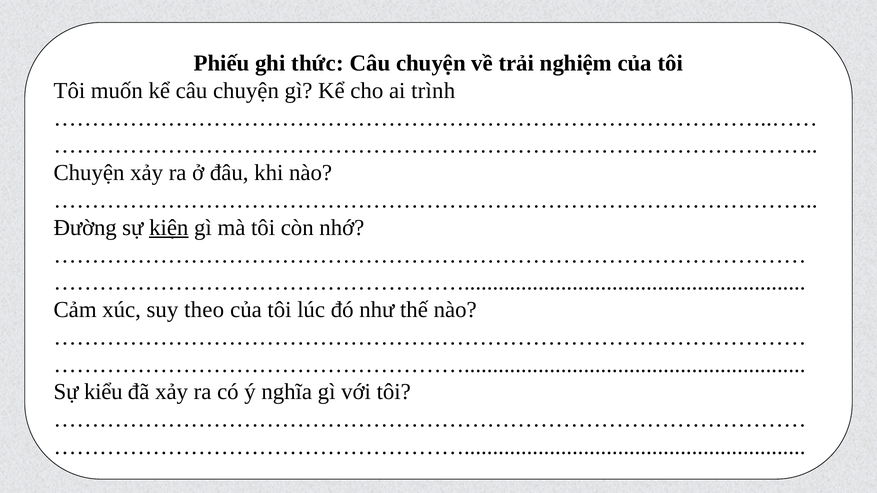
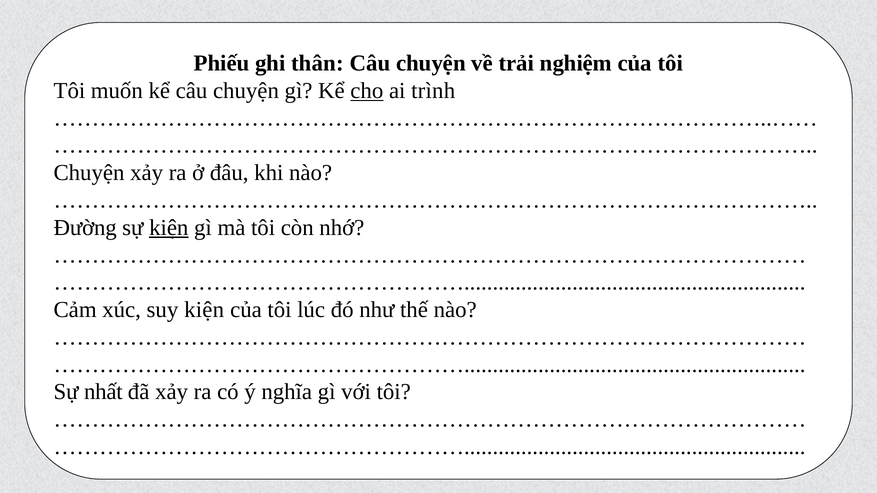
thức: thức -> thân
cho underline: none -> present
suy theo: theo -> kiện
kiểu: kiểu -> nhất
